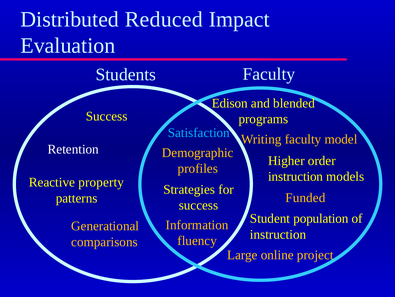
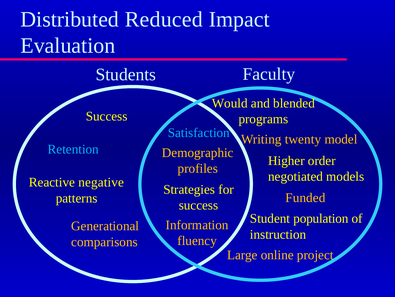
Edison: Edison -> Would
Writing faculty: faculty -> twenty
Retention colour: white -> light blue
instruction at (296, 176): instruction -> negotiated
property: property -> negative
